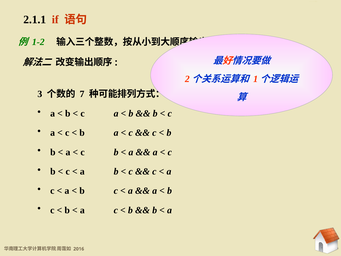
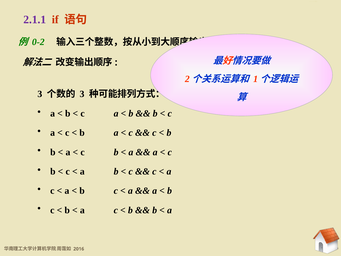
2.1.1 at (35, 20) colour: black -> purple
1-2: 1-2 -> 0-2
7 at (82, 94): 7 -> 3
